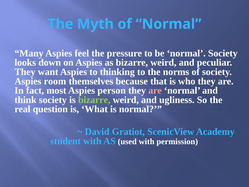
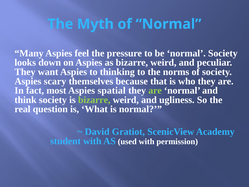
room: room -> scary
person: person -> spatial
are at (155, 90) colour: pink -> light green
